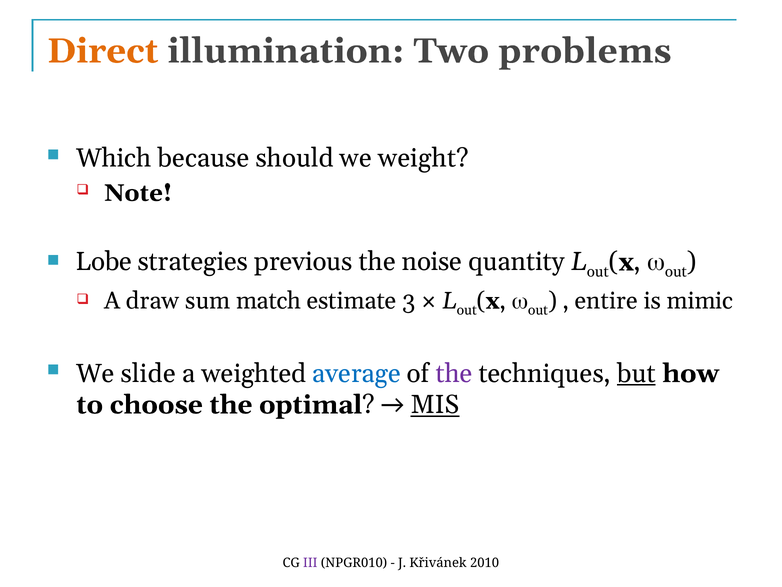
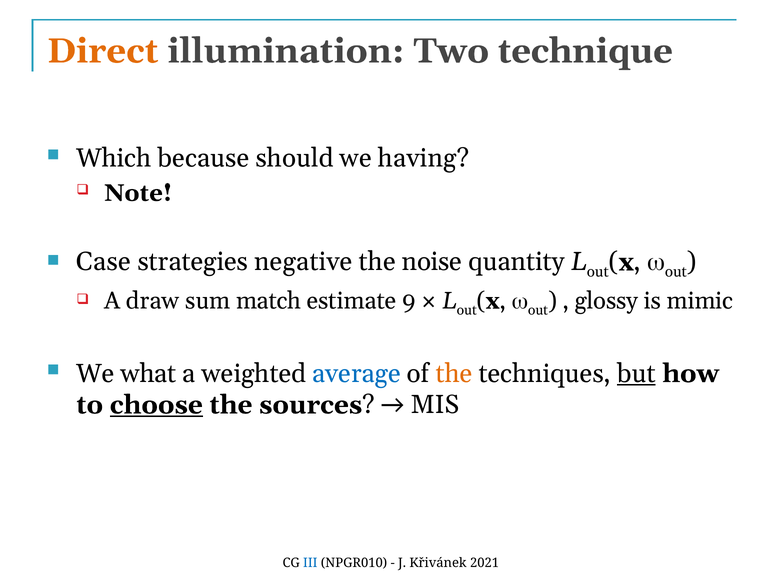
problems: problems -> technique
weight: weight -> having
Lobe: Lobe -> Case
previous: previous -> negative
3: 3 -> 9
entire: entire -> glossy
slide: slide -> what
the at (454, 373) colour: purple -> orange
choose underline: none -> present
optimal: optimal -> sources
MIS underline: present -> none
III colour: purple -> blue
2010: 2010 -> 2021
